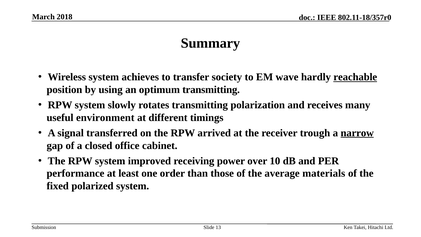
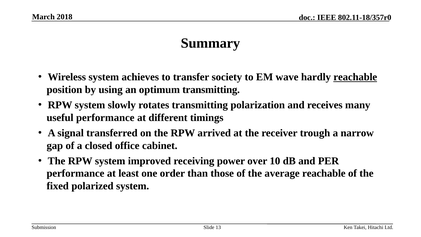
useful environment: environment -> performance
narrow underline: present -> none
average materials: materials -> reachable
